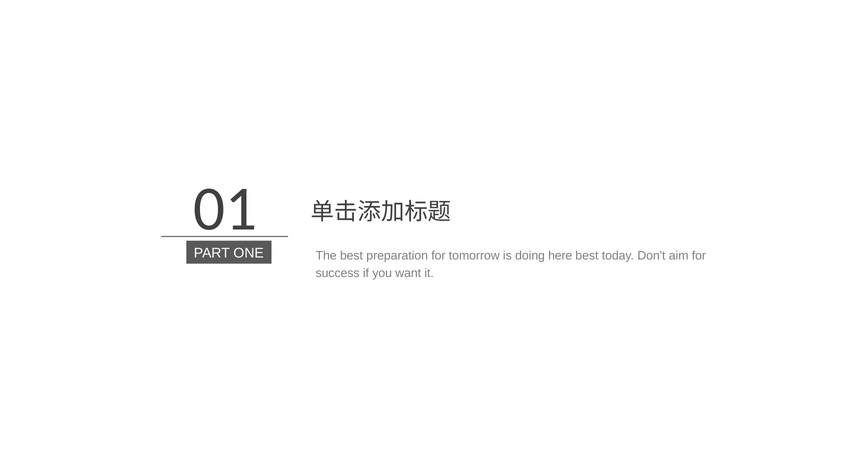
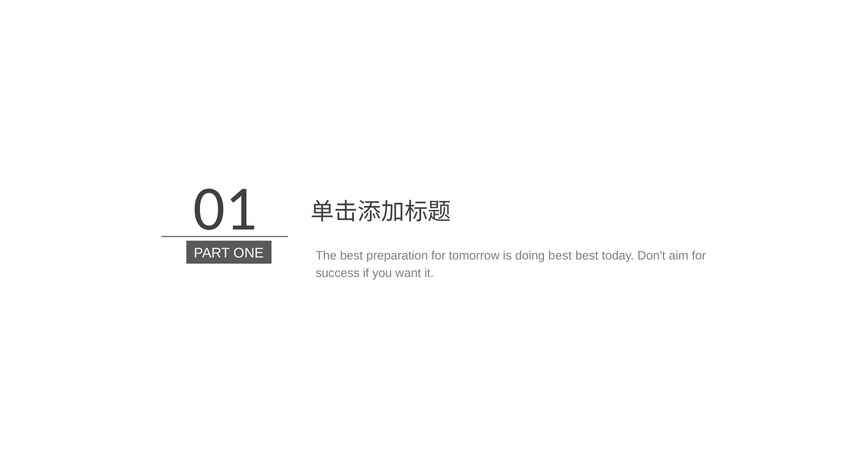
doing here: here -> best
